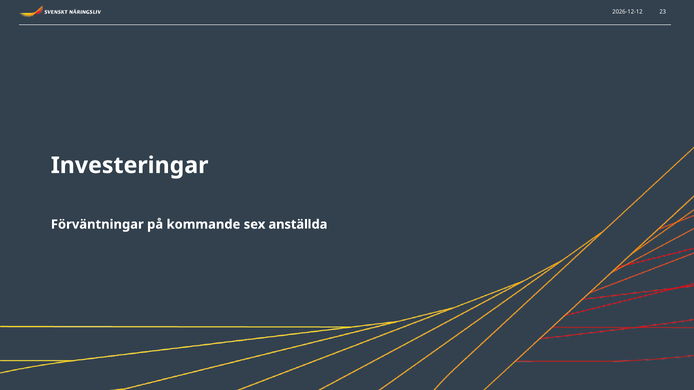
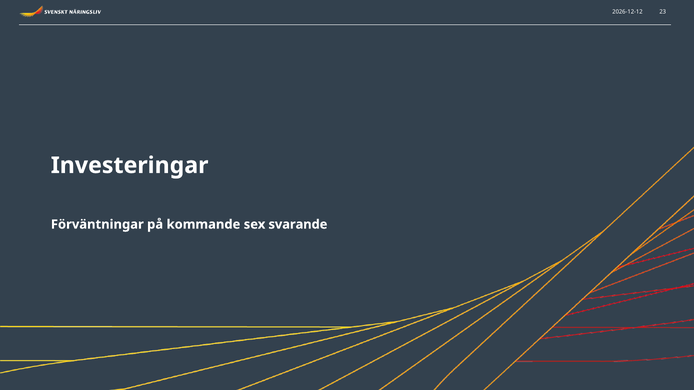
anställda: anställda -> svarande
